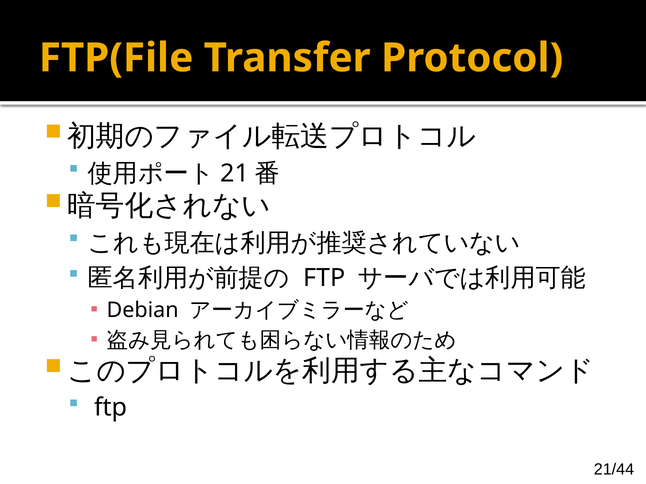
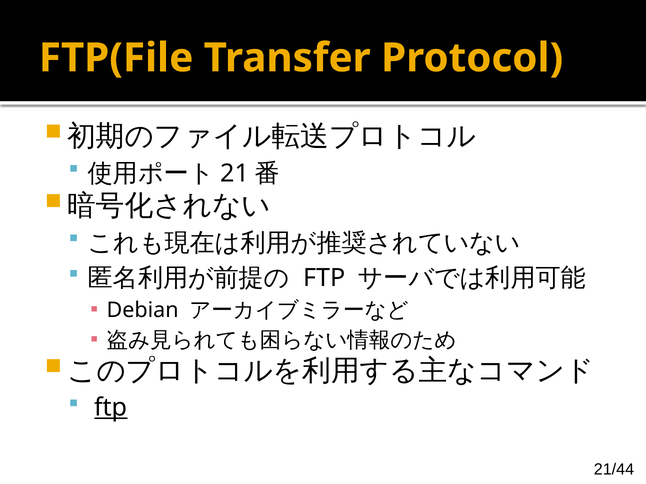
ftp at (111, 408) underline: none -> present
